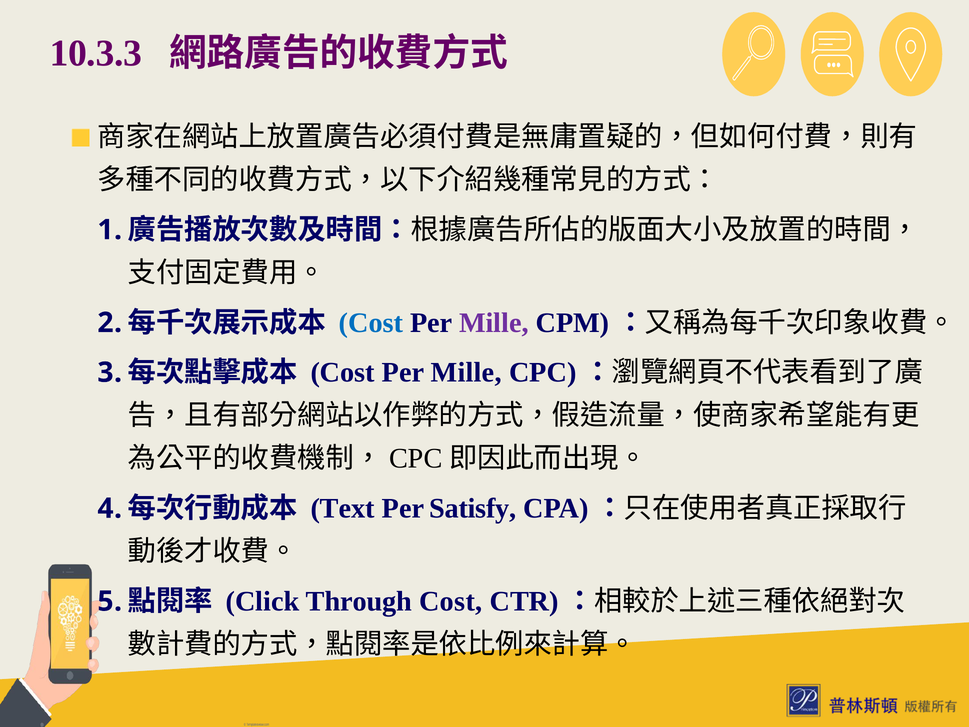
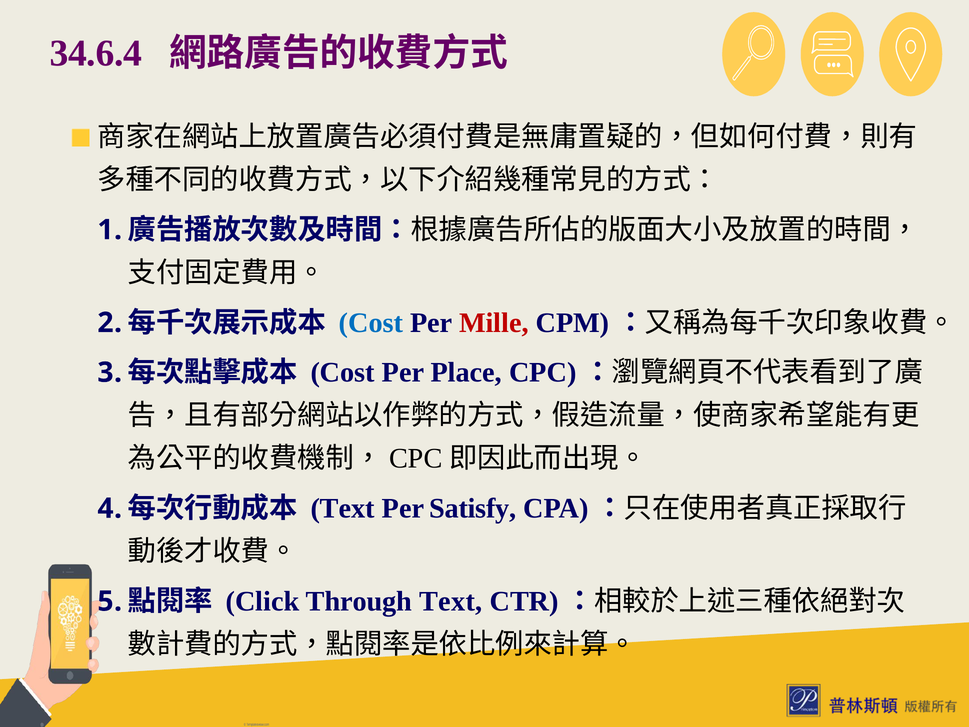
10.3.3: 10.3.3 -> 34.6.4
Mille at (494, 323) colour: purple -> red
Mille at (466, 372): Mille -> Place
Through Cost: Cost -> Text
